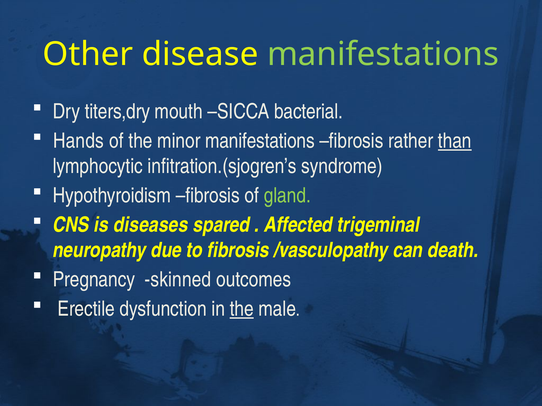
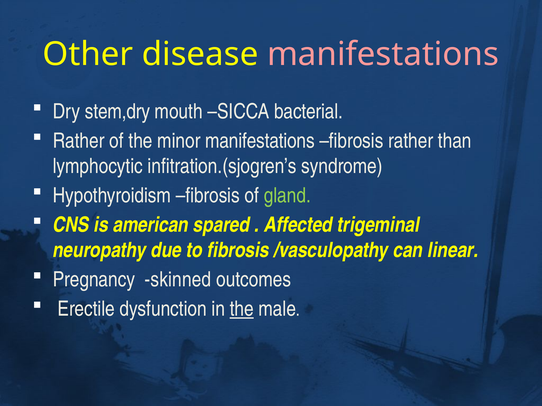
manifestations at (383, 54) colour: light green -> pink
titers,dry: titers,dry -> stem,dry
Hands at (79, 141): Hands -> Rather
than underline: present -> none
diseases: diseases -> american
death: death -> linear
